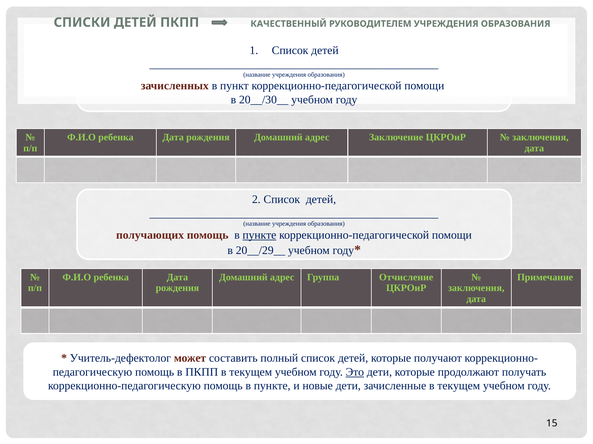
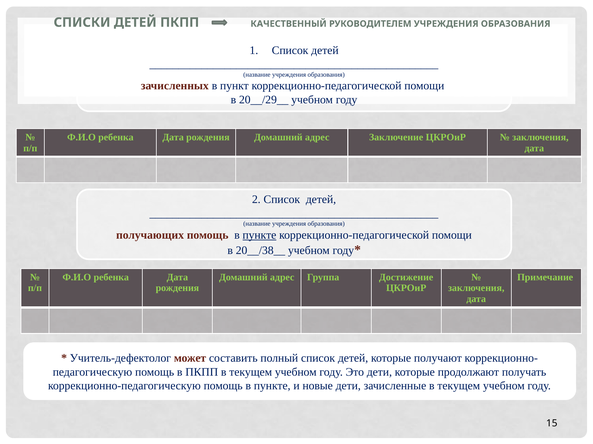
20__/30__: 20__/30__ -> 20__/29__
20__/29__: 20__/29__ -> 20__/38__
Отчисление: Отчисление -> Достижение
Это underline: present -> none
